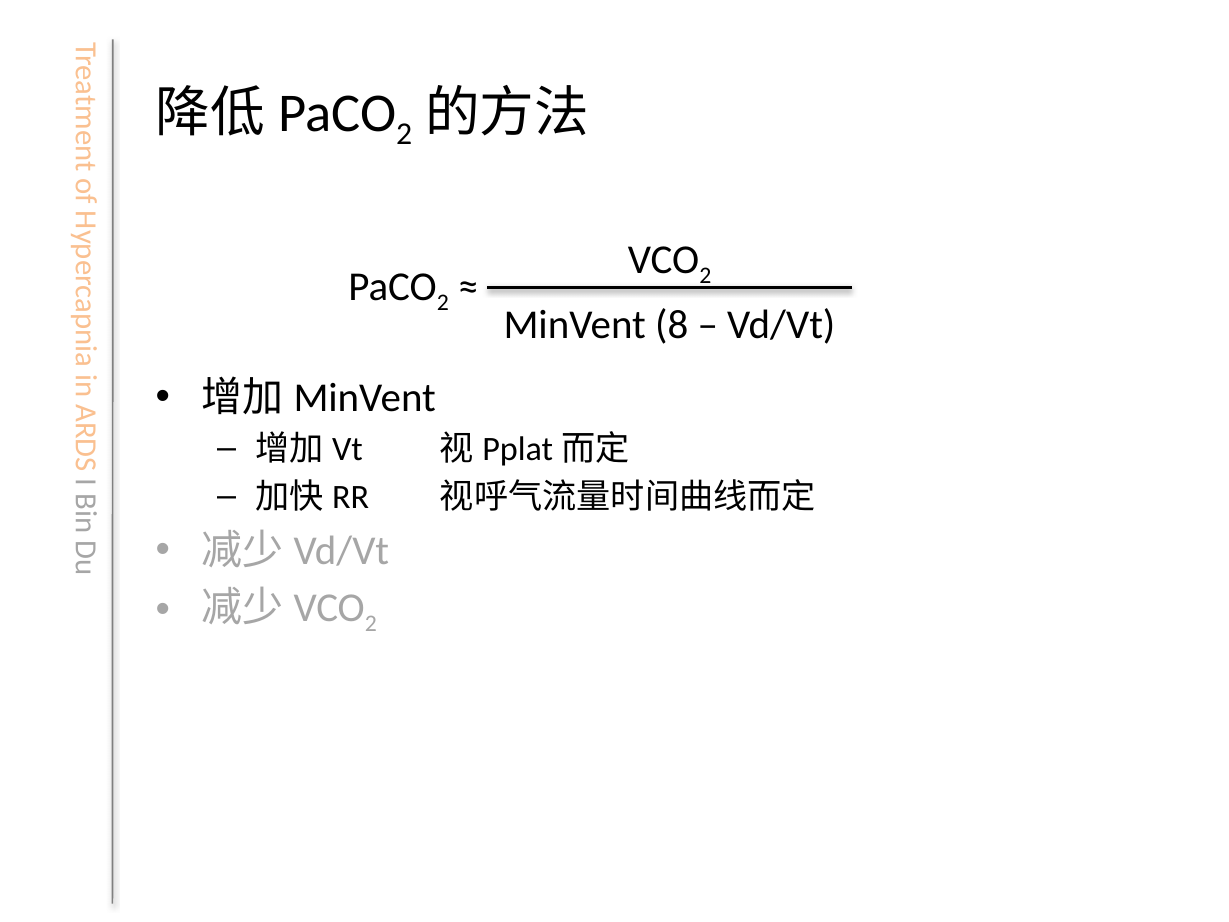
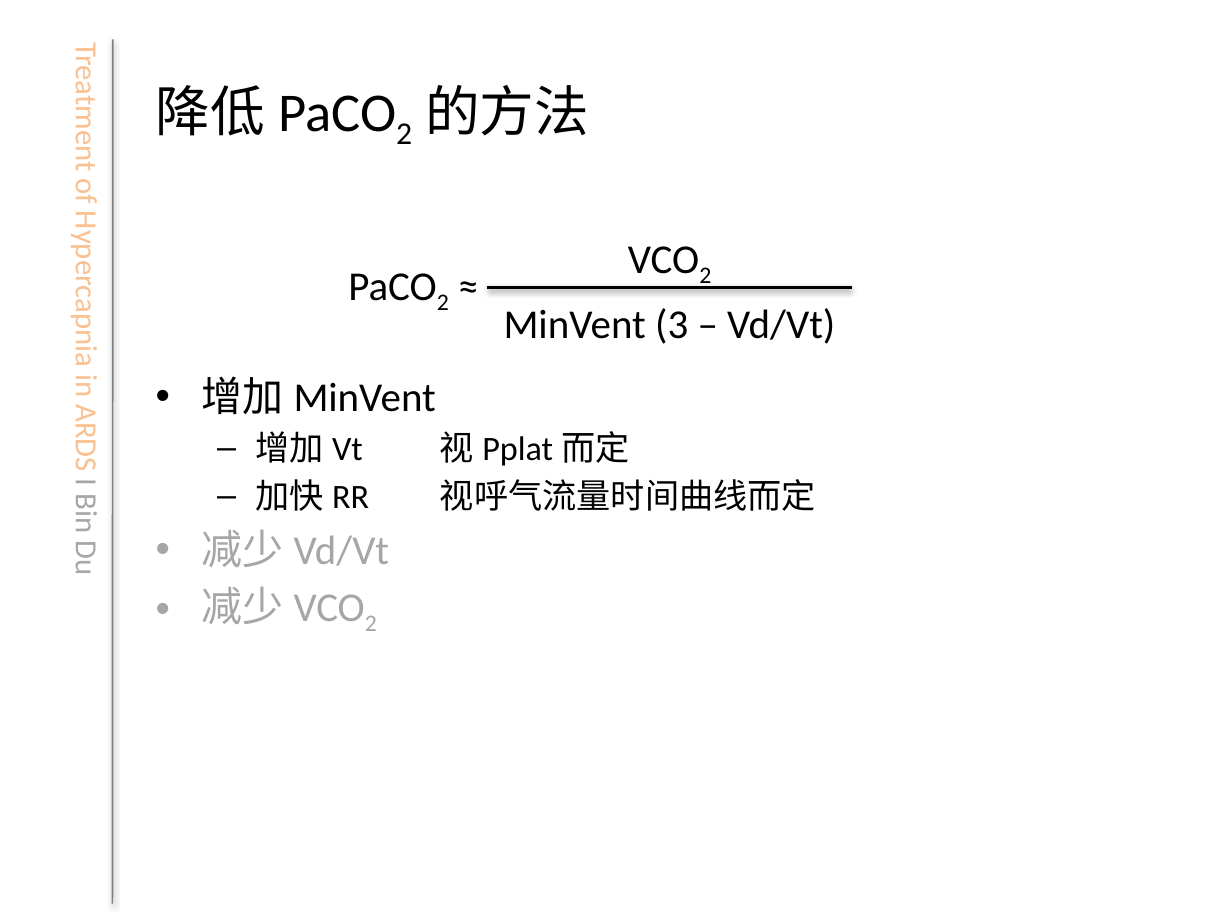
8: 8 -> 3
